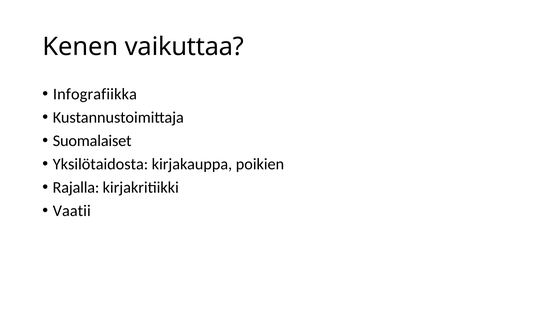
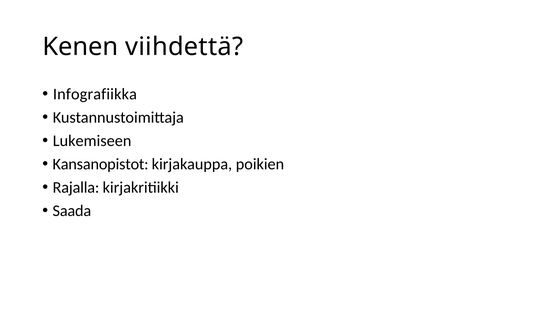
vaikuttaa: vaikuttaa -> viihdettä
Suomalaiset: Suomalaiset -> Lukemiseen
Yksilötaidosta: Yksilötaidosta -> Kansanopistot
Vaatii: Vaatii -> Saada
